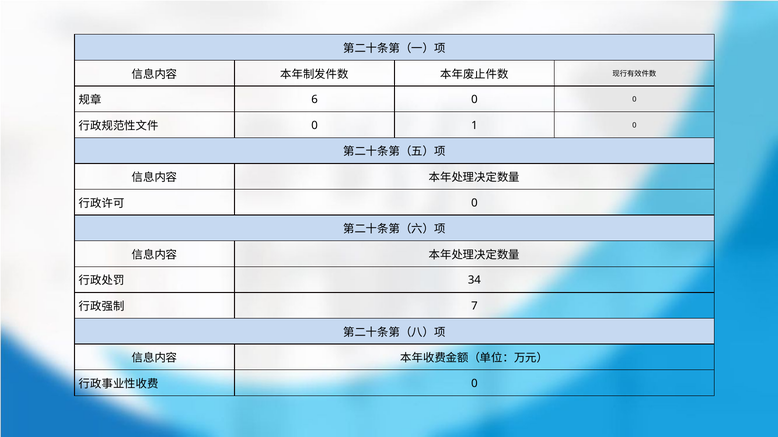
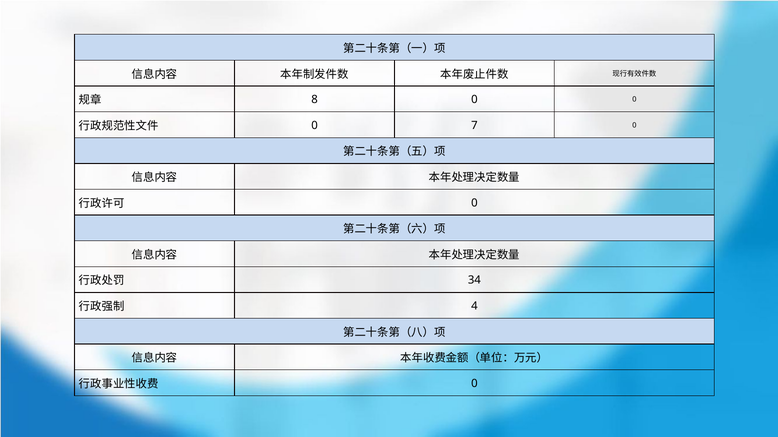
6: 6 -> 8
1: 1 -> 7
7: 7 -> 4
